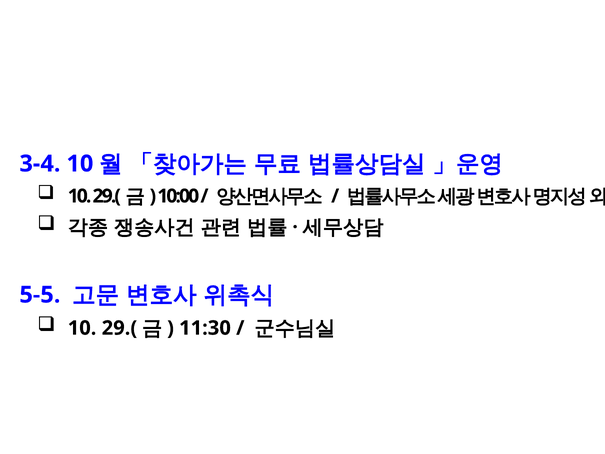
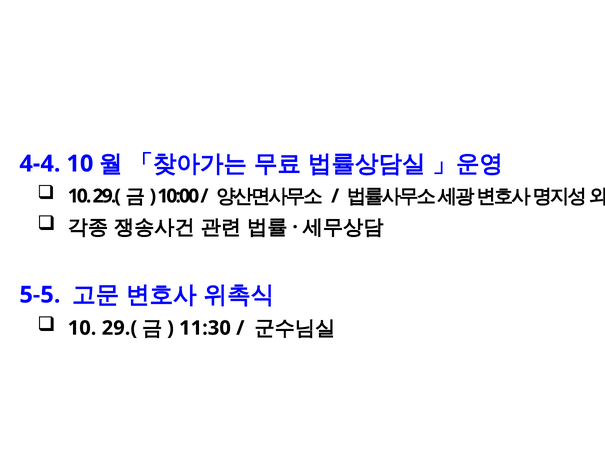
3-4: 3-4 -> 4-4
